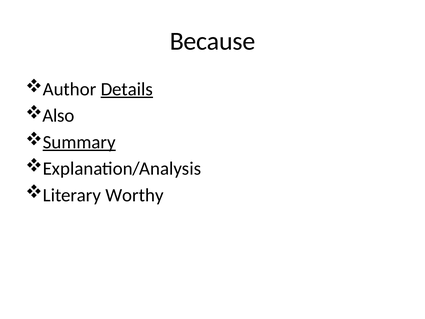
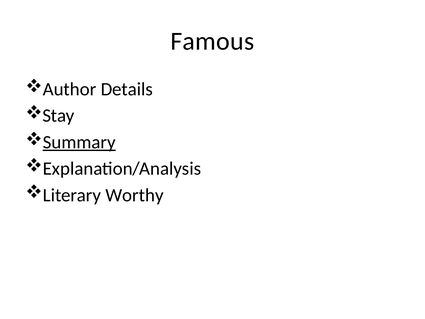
Because: Because -> Famous
Details underline: present -> none
Also: Also -> Stay
